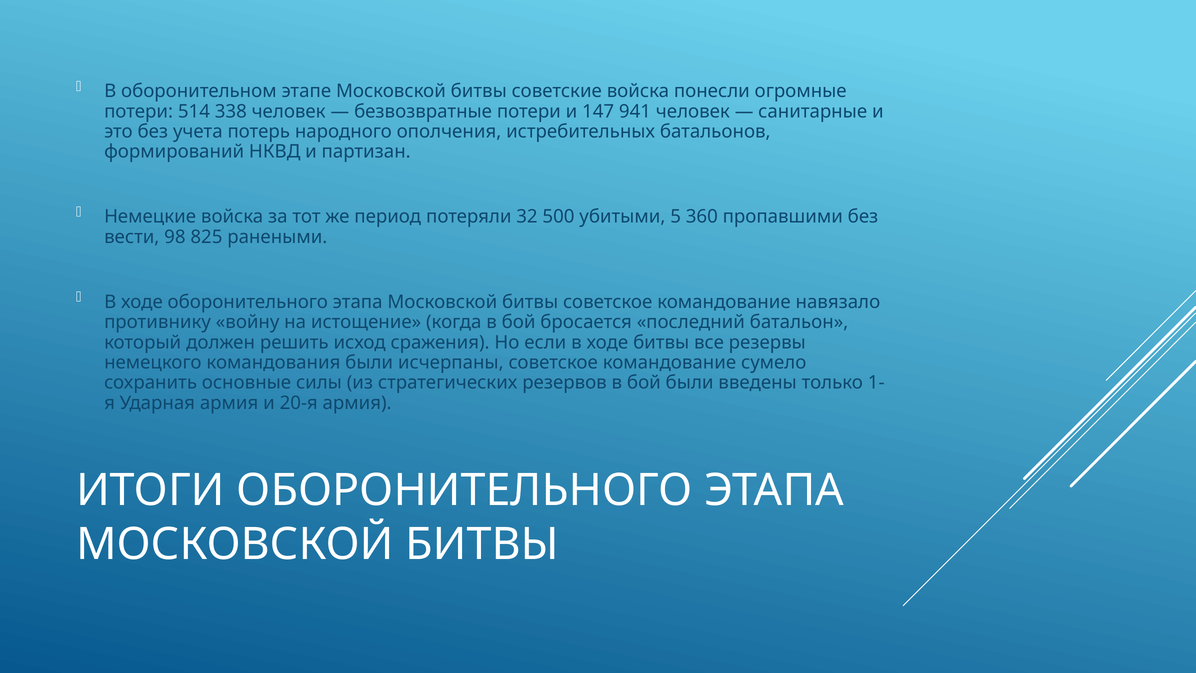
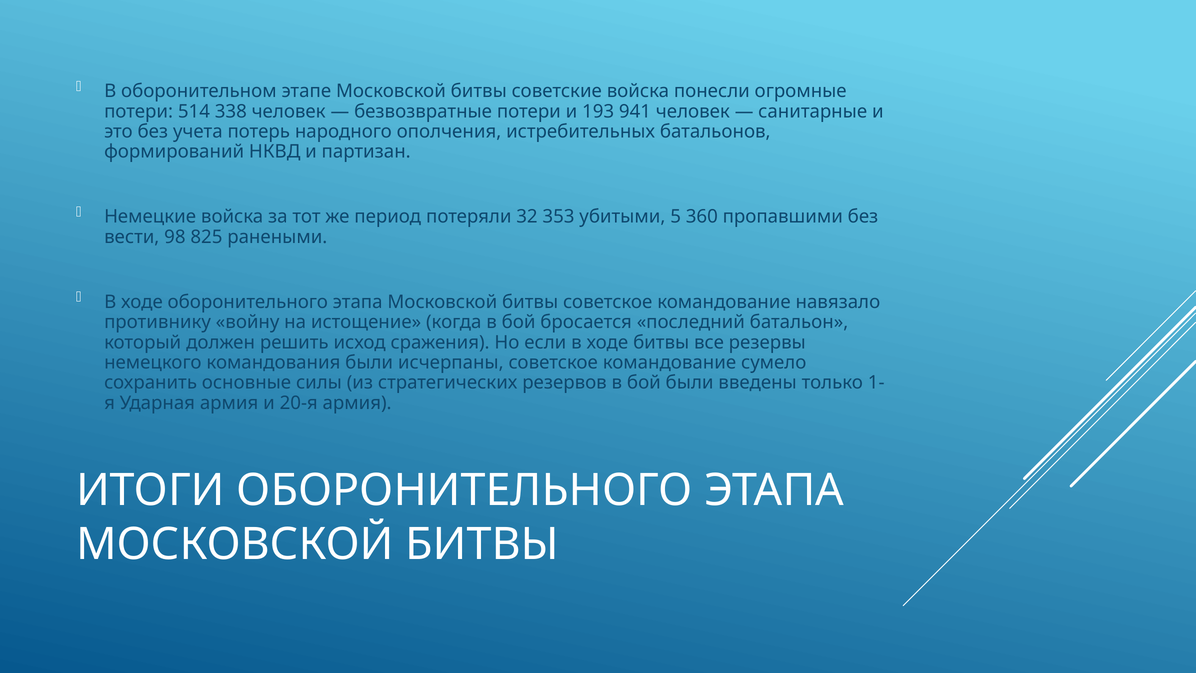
147: 147 -> 193
500: 500 -> 353
